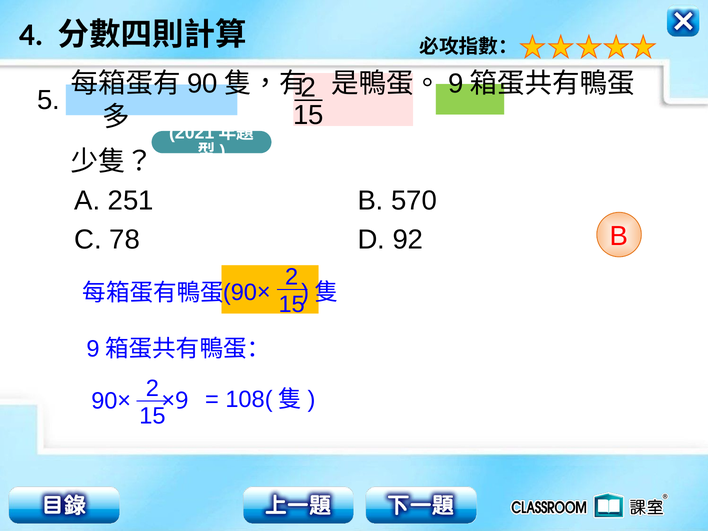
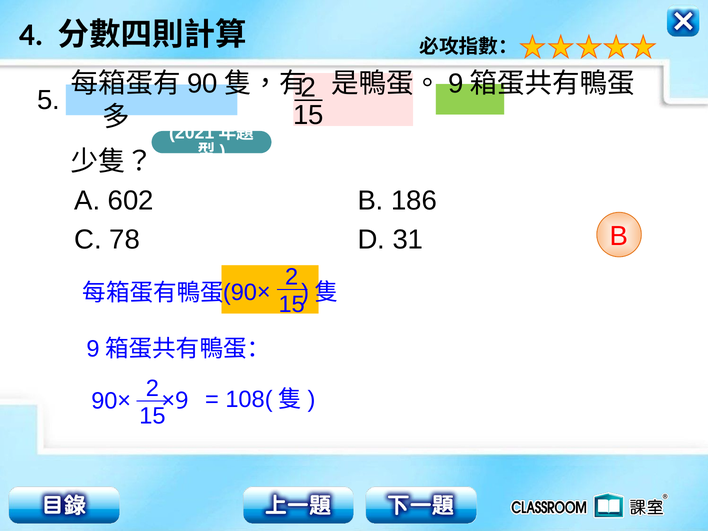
251: 251 -> 602
570: 570 -> 186
92: 92 -> 31
